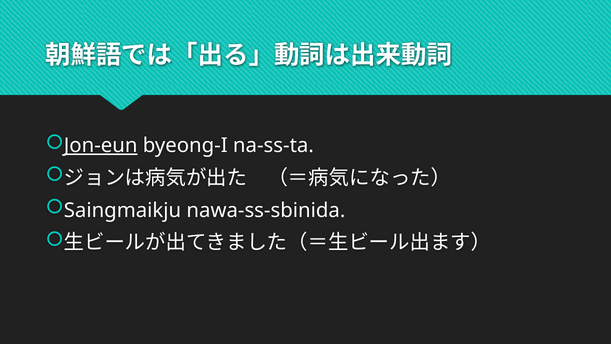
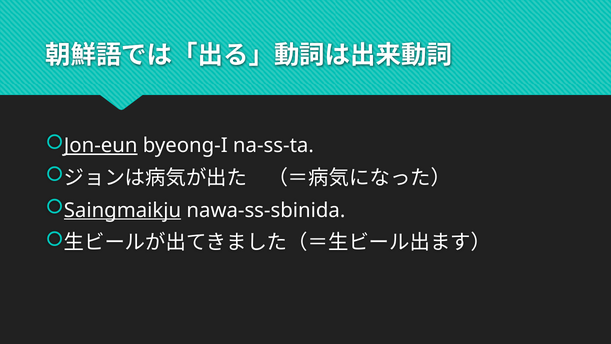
Saingmaikju underline: none -> present
